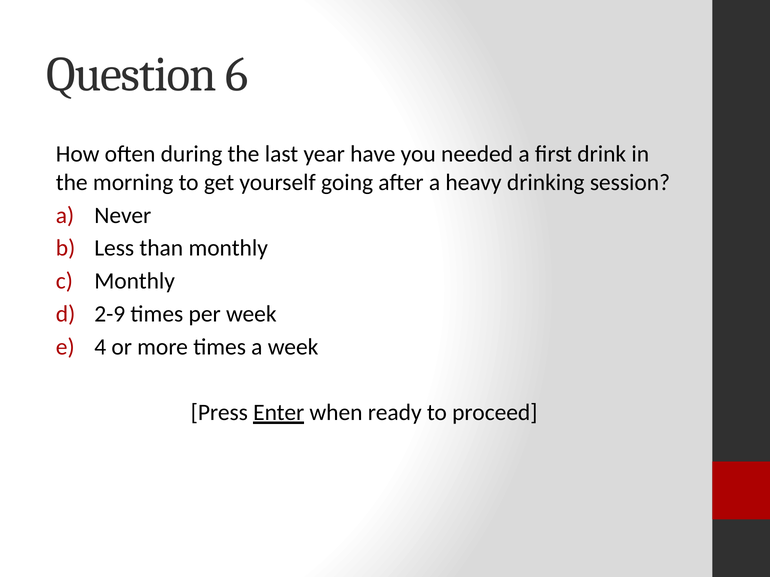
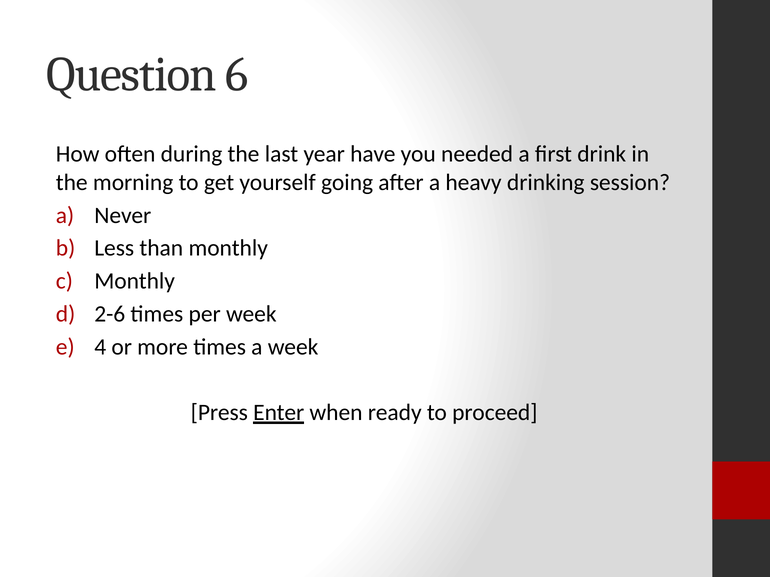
2-9: 2-9 -> 2-6
